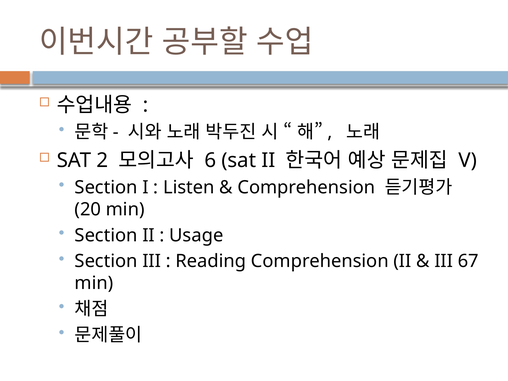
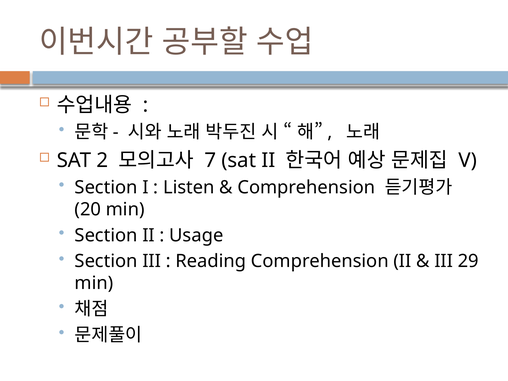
6: 6 -> 7
67: 67 -> 29
